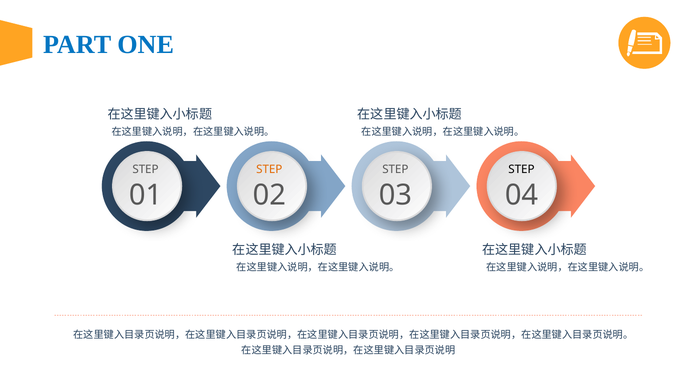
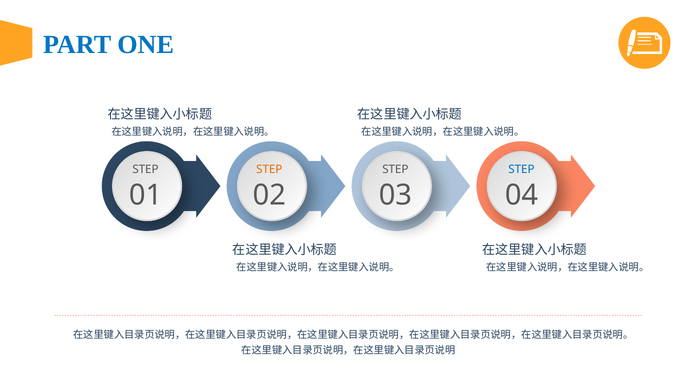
STEP at (521, 170) colour: black -> blue
